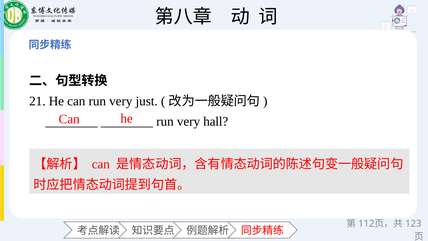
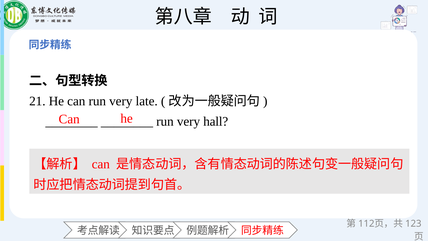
just: just -> late
